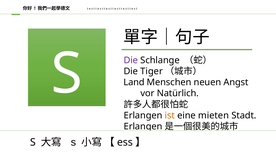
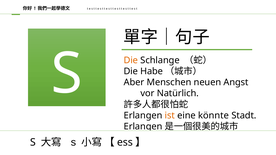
Die at (131, 60) colour: purple -> orange
Tiger: Tiger -> Habe
Land: Land -> Aber
mieten: mieten -> könnte
